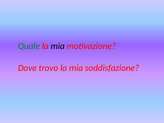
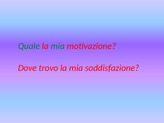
mia at (58, 46) colour: black -> green
